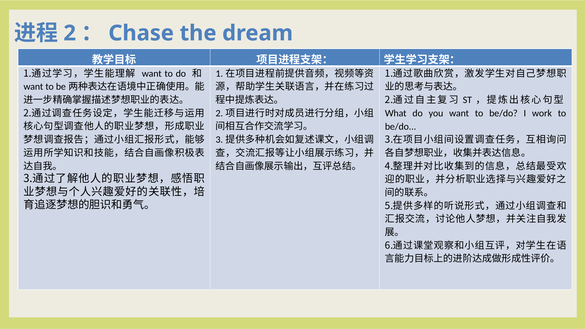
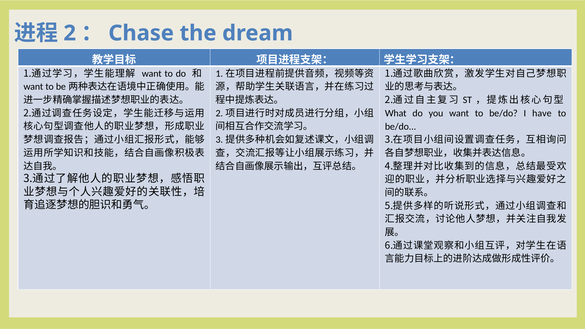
work: work -> have
